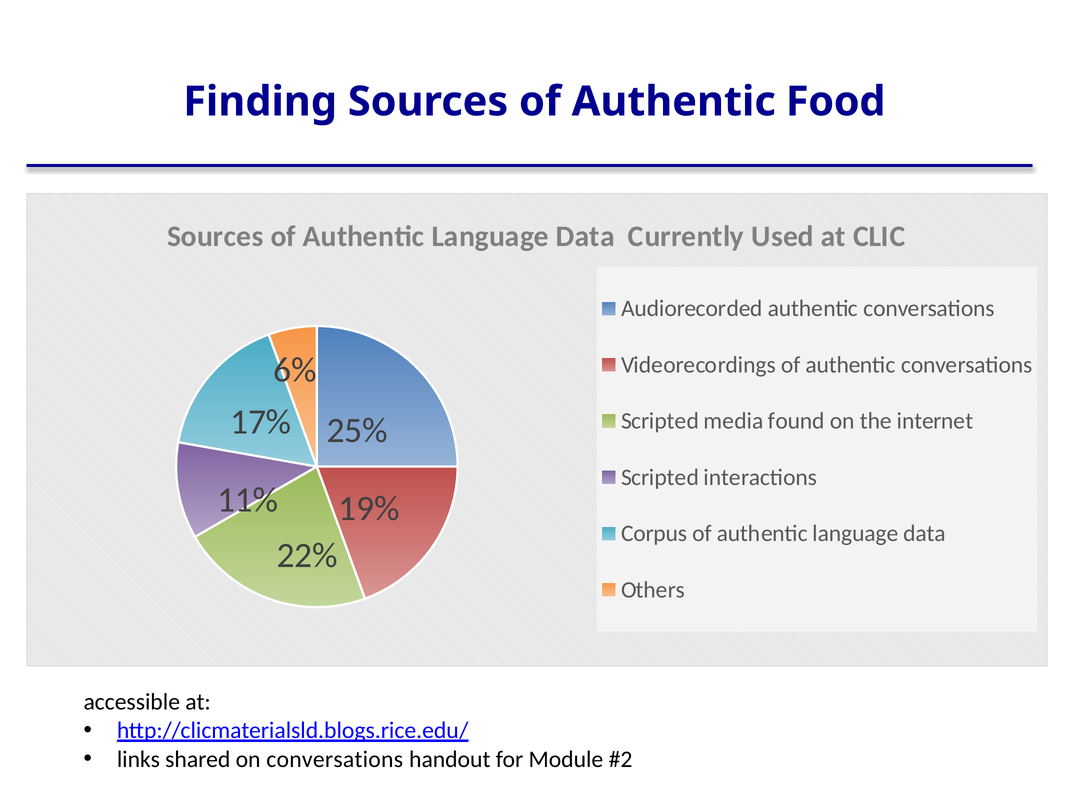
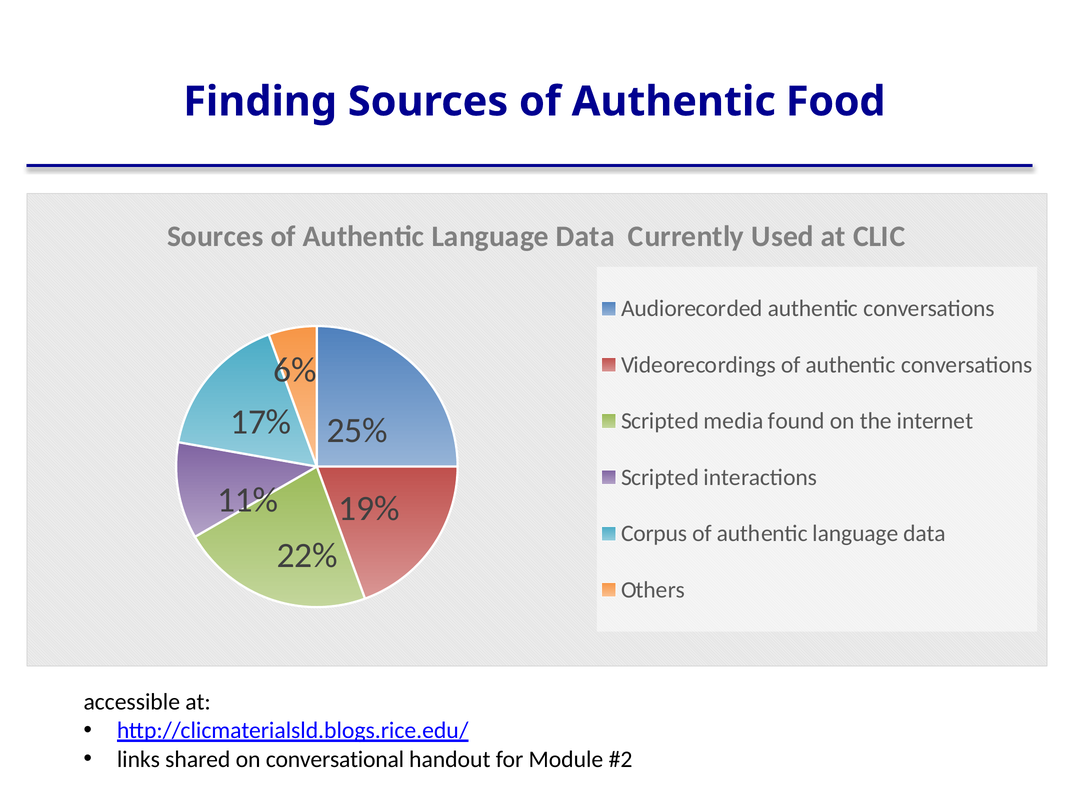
on conversations: conversations -> conversational
